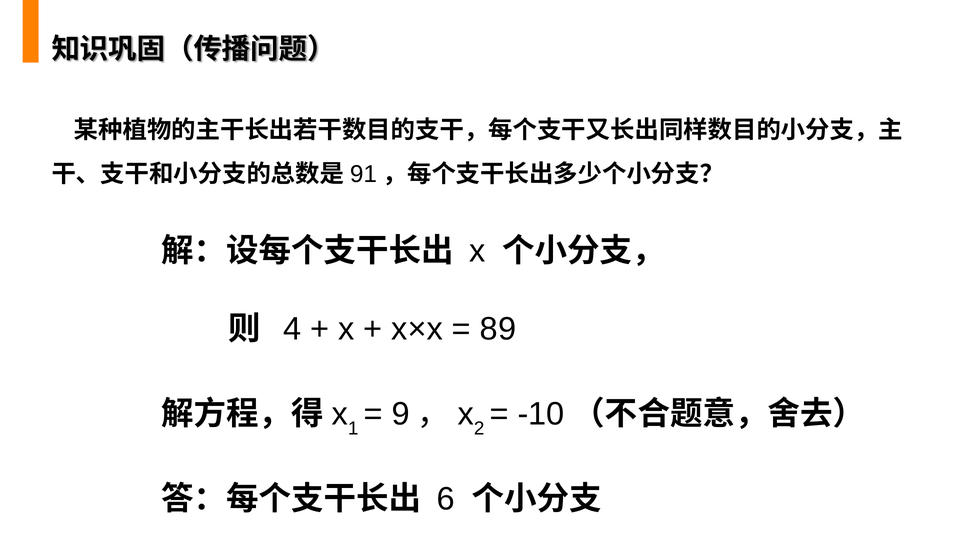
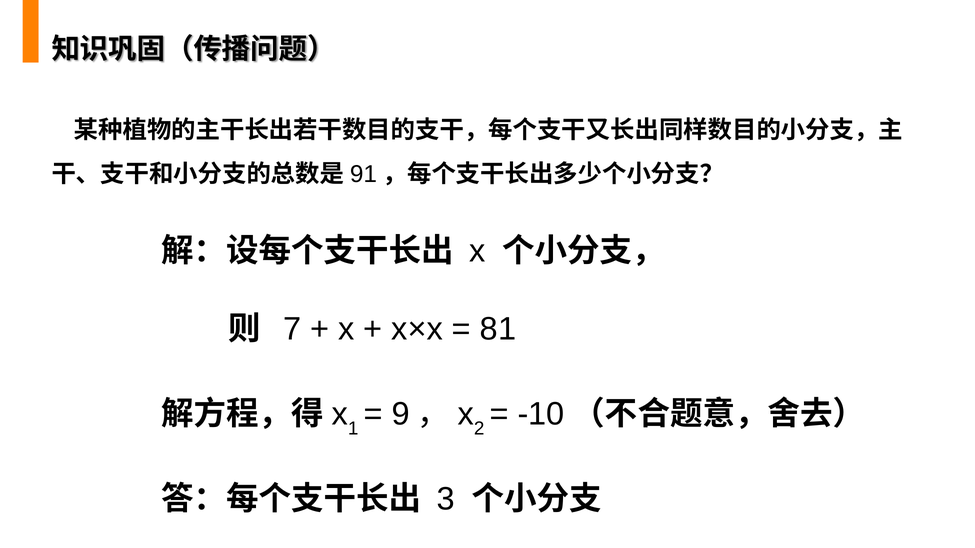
4: 4 -> 7
89: 89 -> 81
6: 6 -> 3
